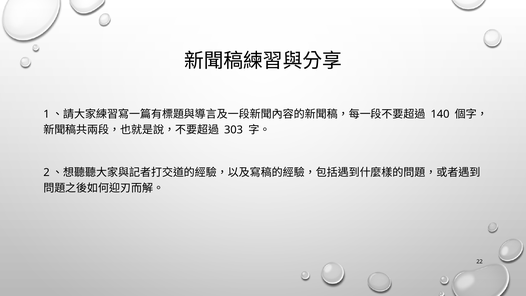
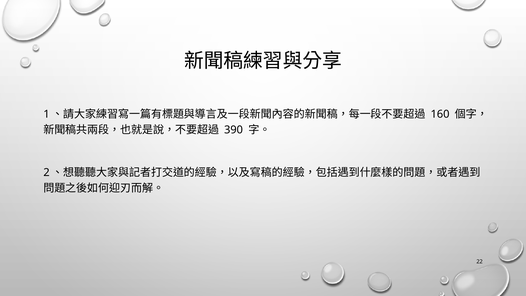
140: 140 -> 160
303: 303 -> 390
